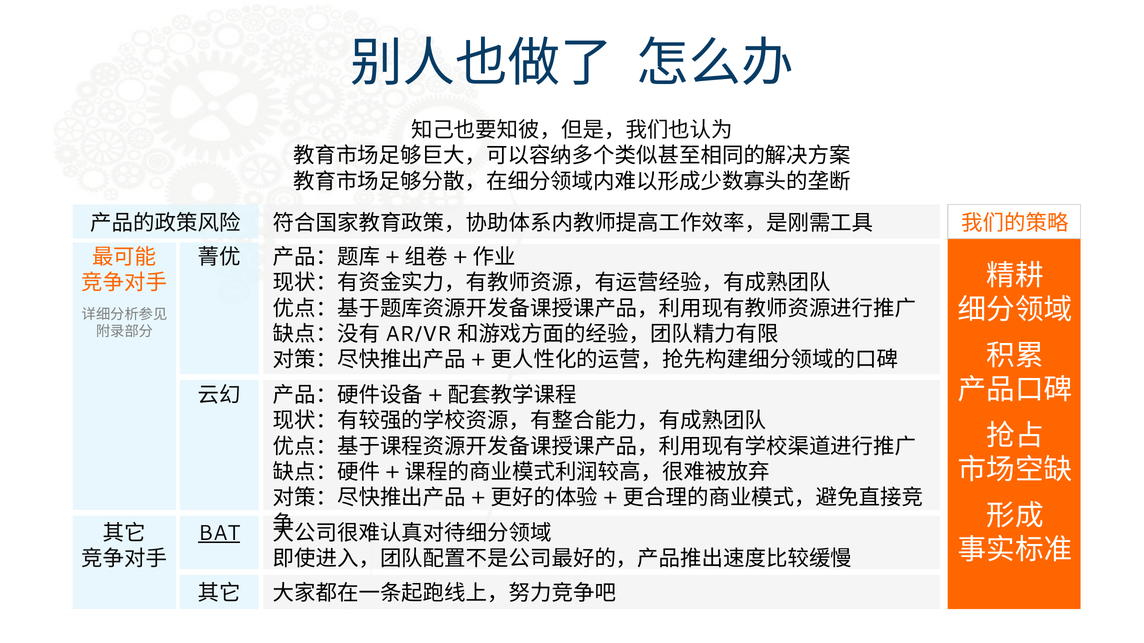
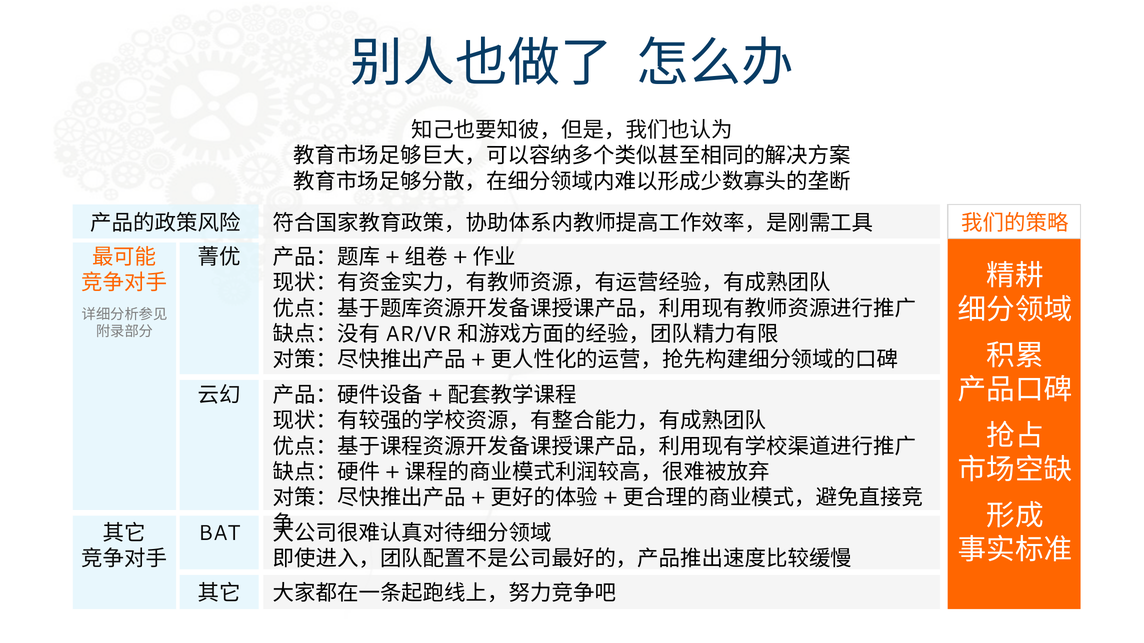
BAT underline: present -> none
